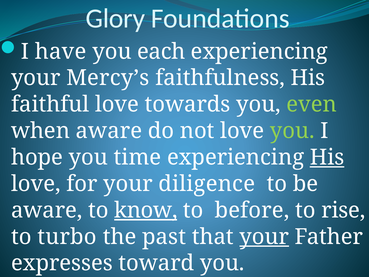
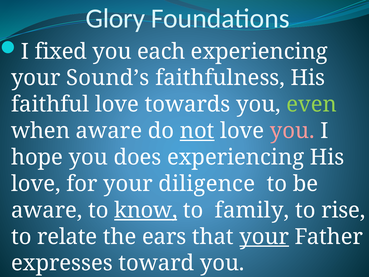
have: have -> fixed
Mercy’s: Mercy’s -> Sound’s
not underline: none -> present
you at (292, 131) colour: light green -> pink
time: time -> does
His at (327, 157) underline: present -> none
before: before -> family
turbo: turbo -> relate
past: past -> ears
